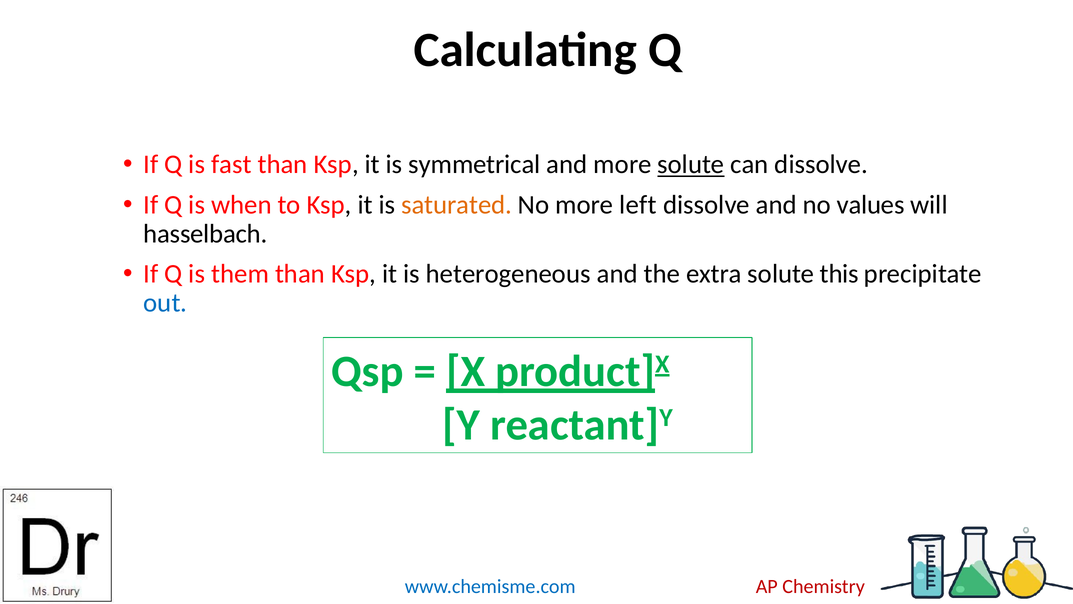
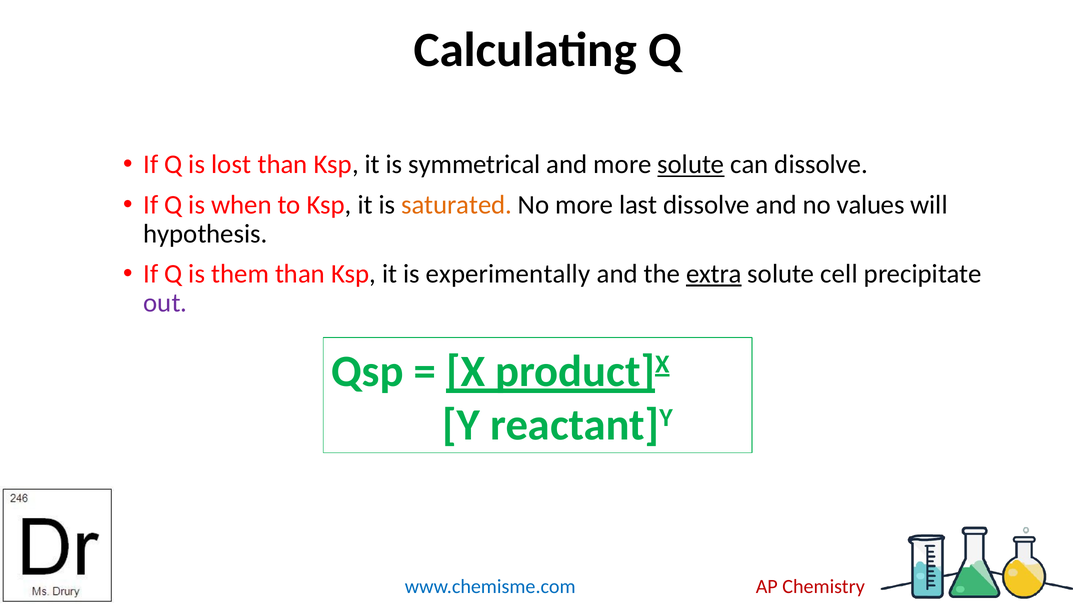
fast: fast -> lost
left: left -> last
hasselbach: hasselbach -> hypothesis
heterogeneous: heterogeneous -> experimentally
extra underline: none -> present
this: this -> cell
out colour: blue -> purple
